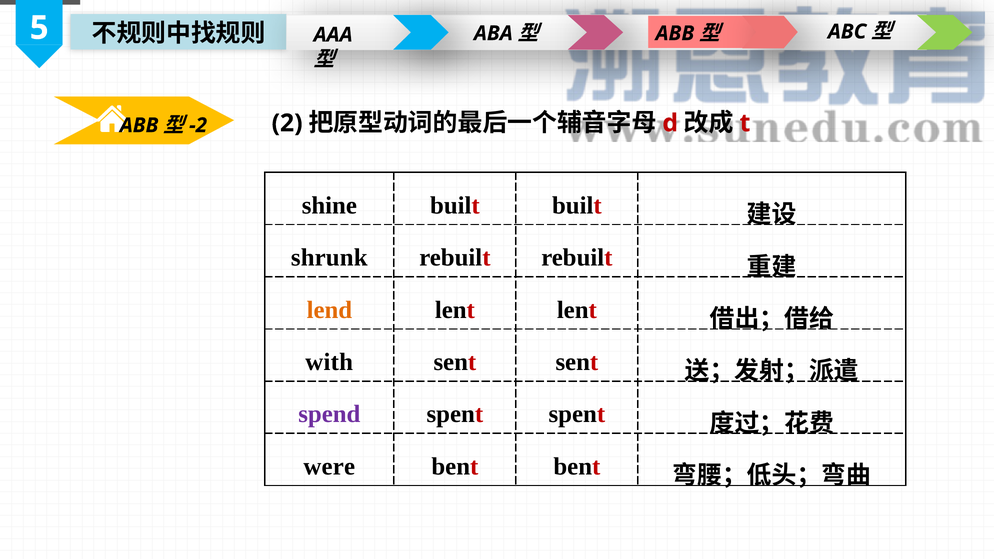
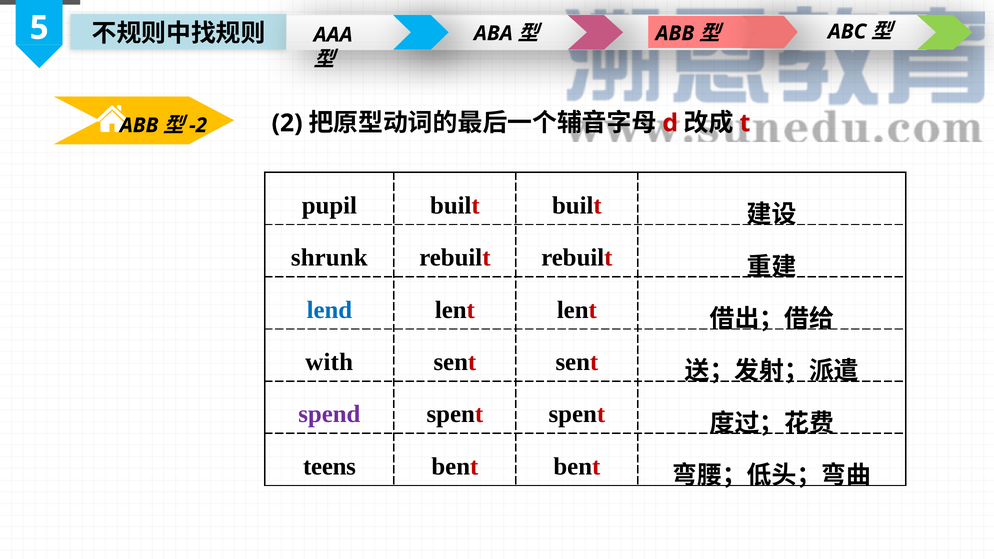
shine: shine -> pupil
lend colour: orange -> blue
were: were -> teens
